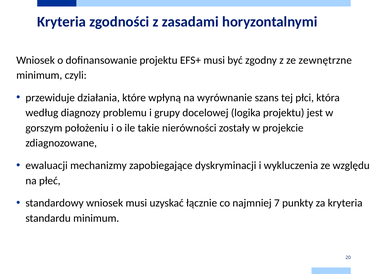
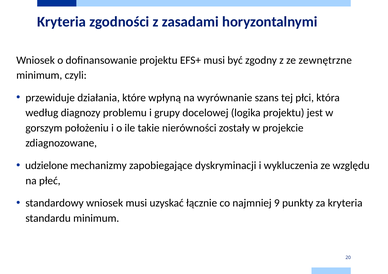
ewaluacji: ewaluacji -> udzielone
7: 7 -> 9
